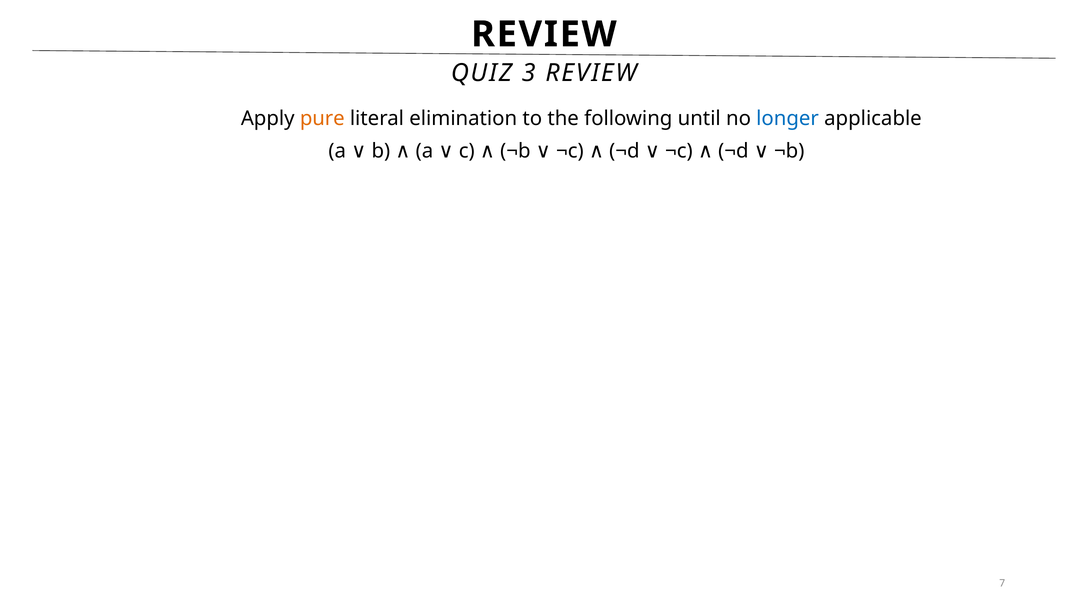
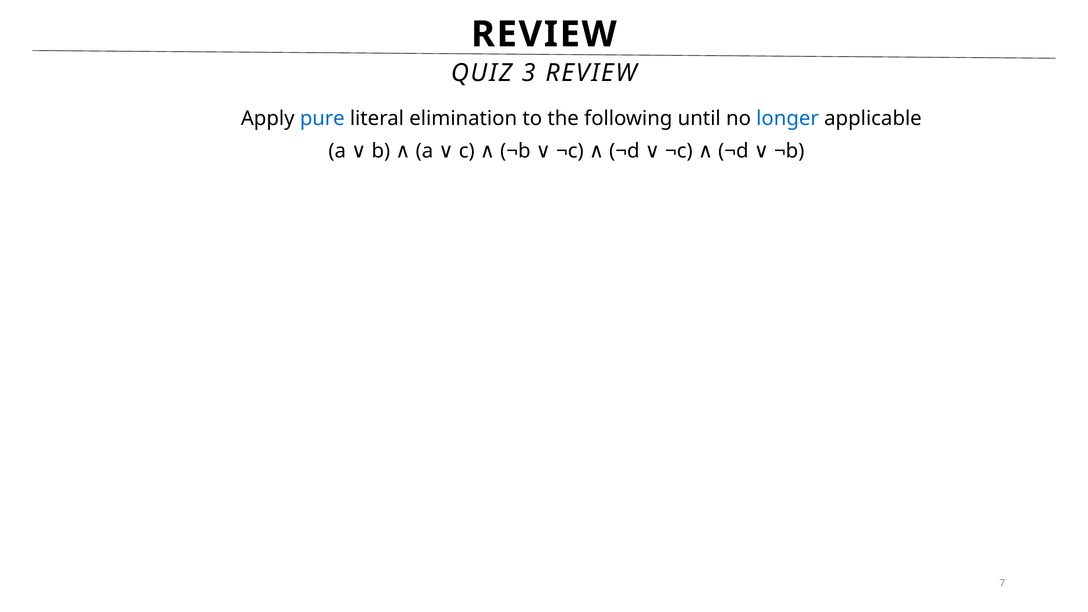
pure colour: orange -> blue
